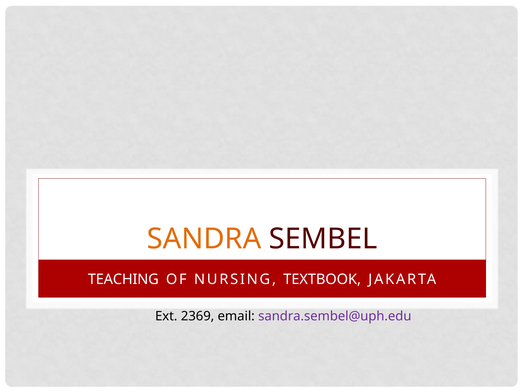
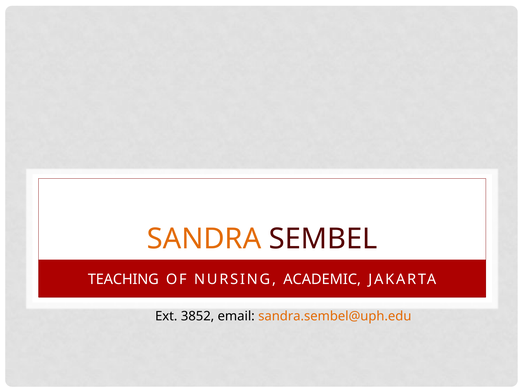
TEXTBOOK: TEXTBOOK -> ACADEMIC
2369: 2369 -> 3852
sandra.sembel@uph.edu colour: purple -> orange
